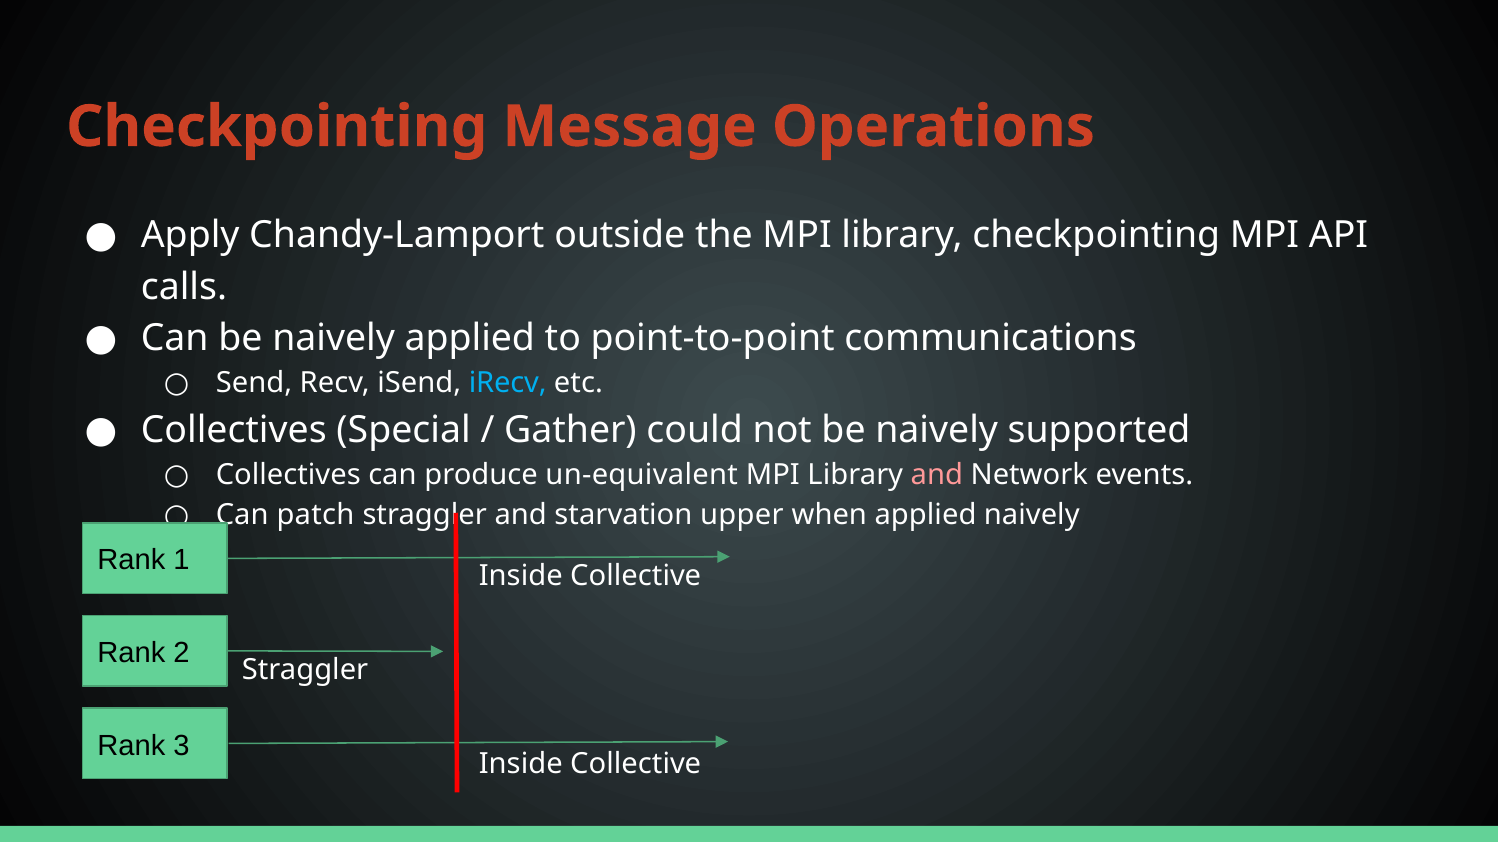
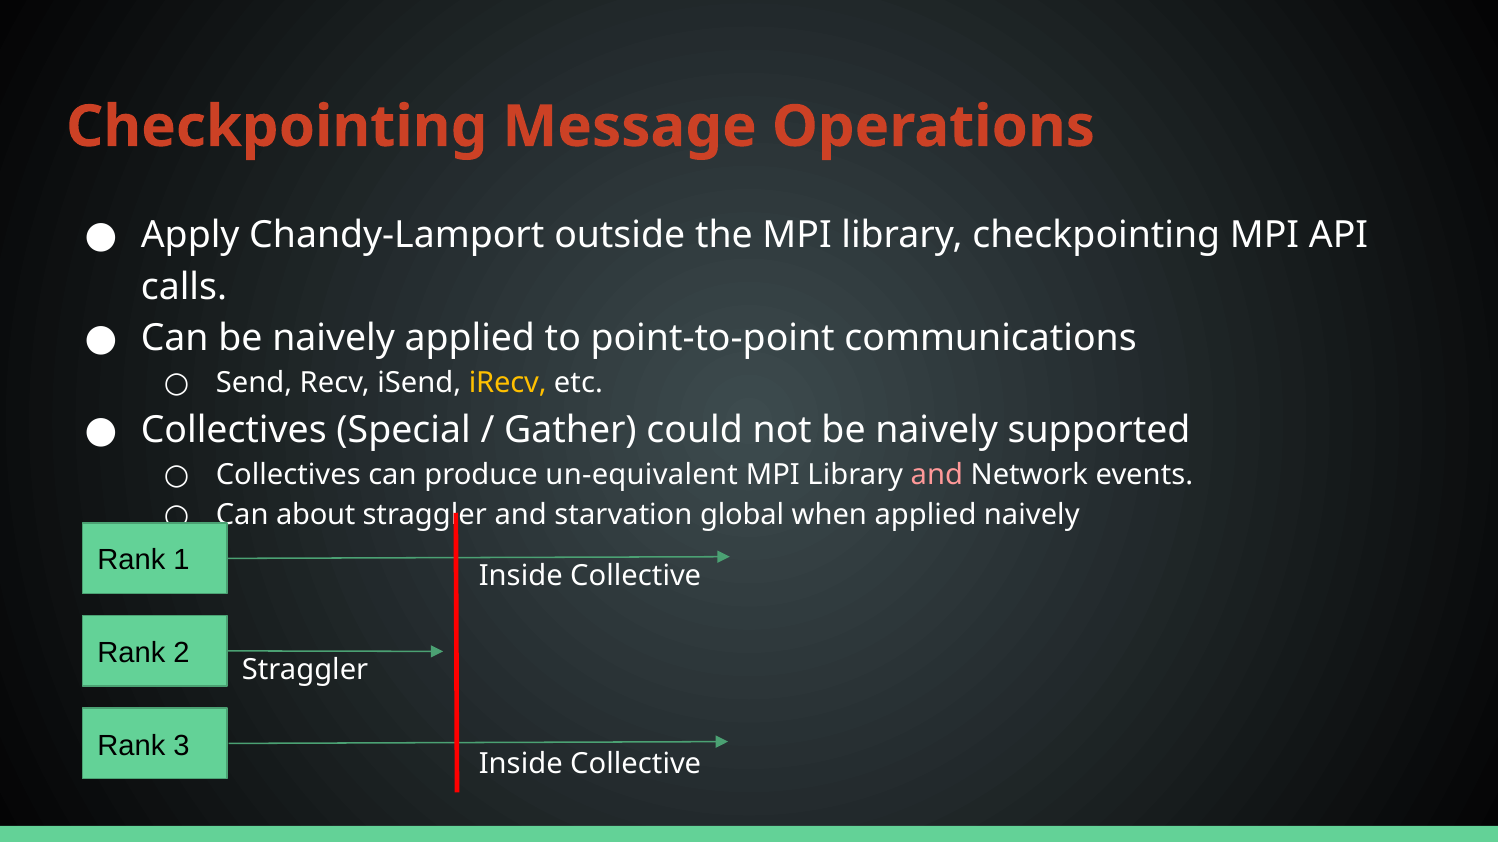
iRecv colour: light blue -> yellow
patch: patch -> about
upper: upper -> global
